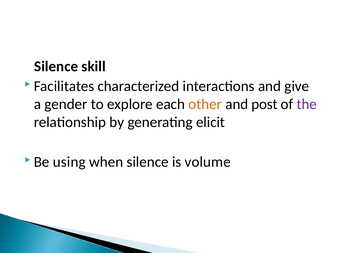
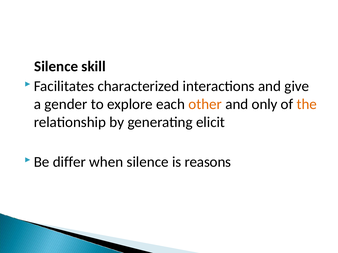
post: post -> only
the colour: purple -> orange
using: using -> differ
volume: volume -> reasons
